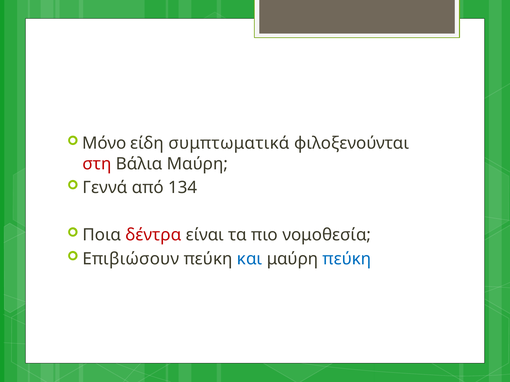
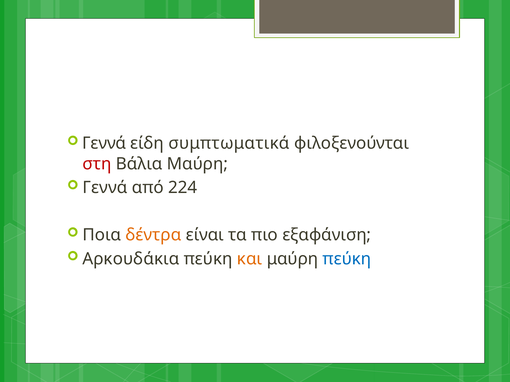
Μόνο at (104, 144): Μόνο -> Γεννά
134: 134 -> 224
δέντρα colour: red -> orange
νομοθεσία: νομοθεσία -> εξαφάνιση
Επιβιώσουν: Επιβιώσουν -> Αρκουδάκια
και colour: blue -> orange
